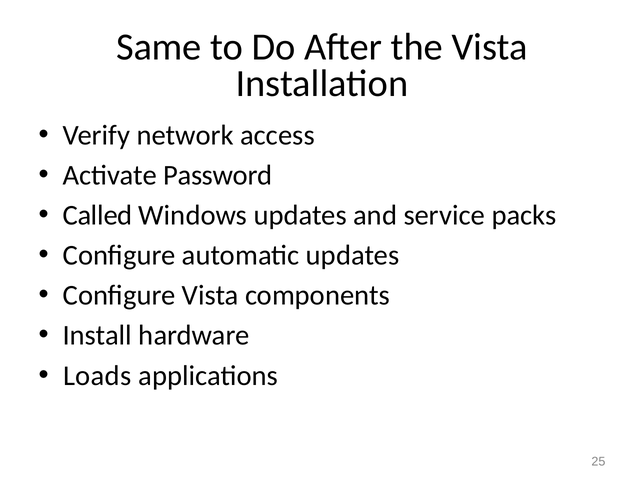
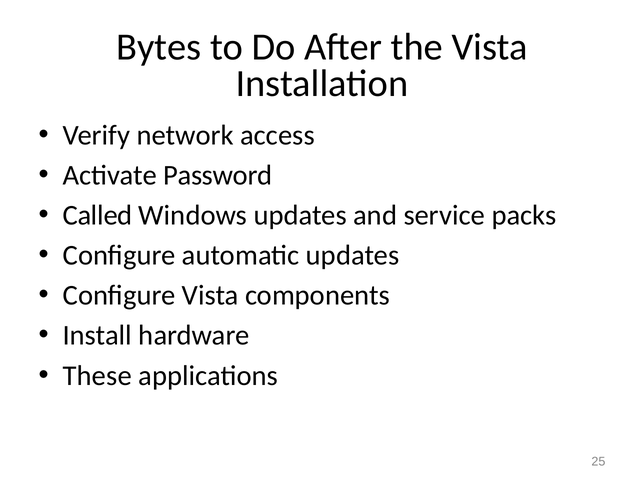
Same: Same -> Bytes
Loads: Loads -> These
